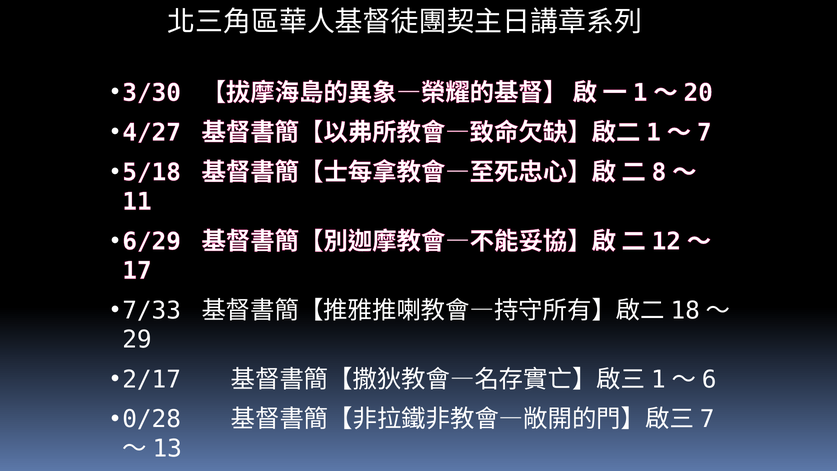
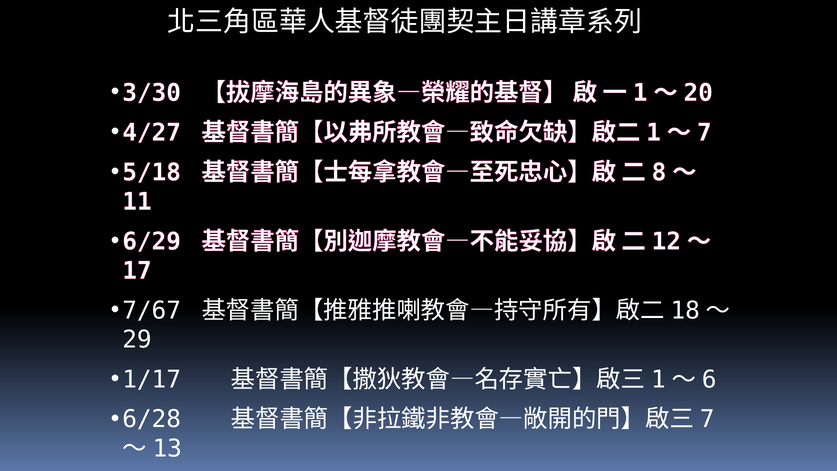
7/33: 7/33 -> 7/67
2/17: 2/17 -> 1/17
0/28: 0/28 -> 6/28
